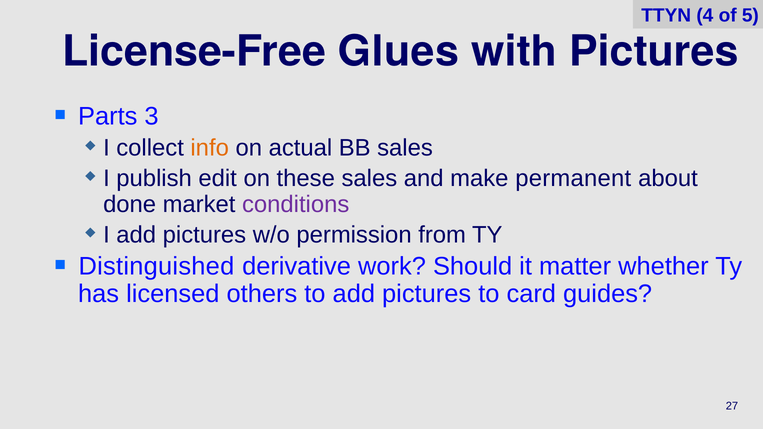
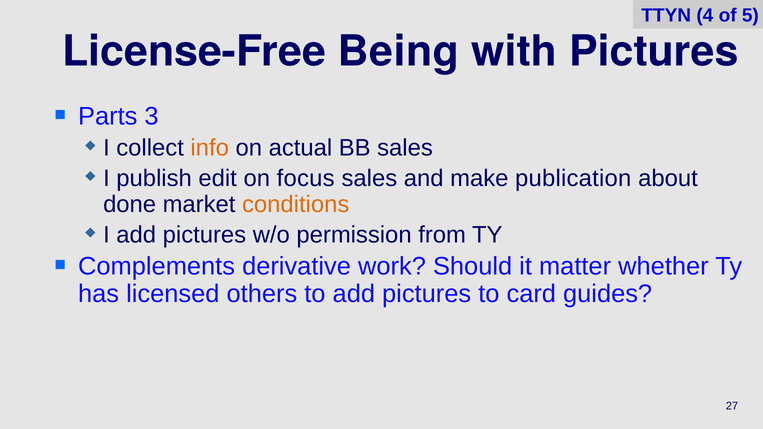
Glues: Glues -> Being
these: these -> focus
permanent: permanent -> publication
conditions colour: purple -> orange
Distinguished: Distinguished -> Complements
